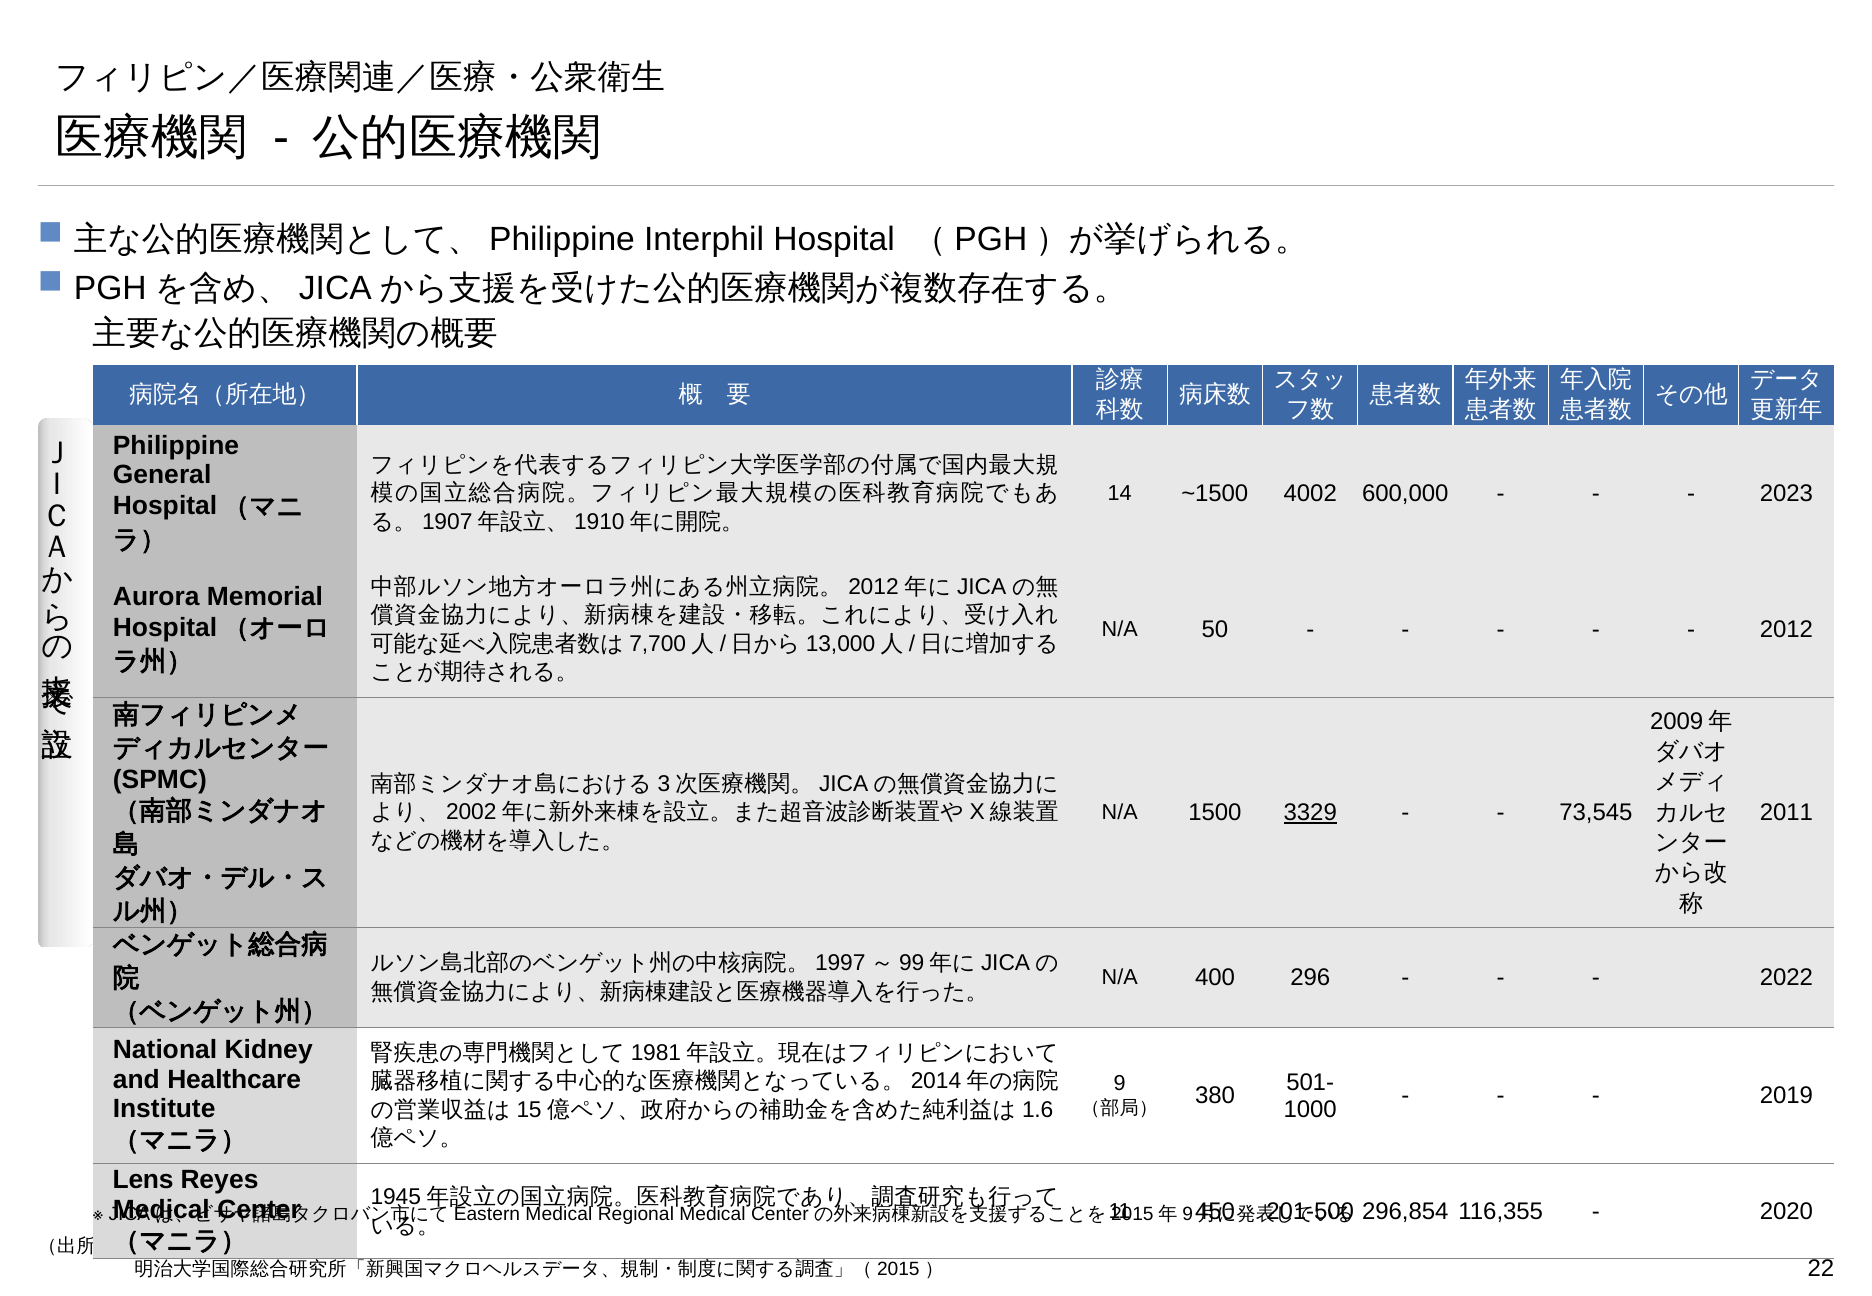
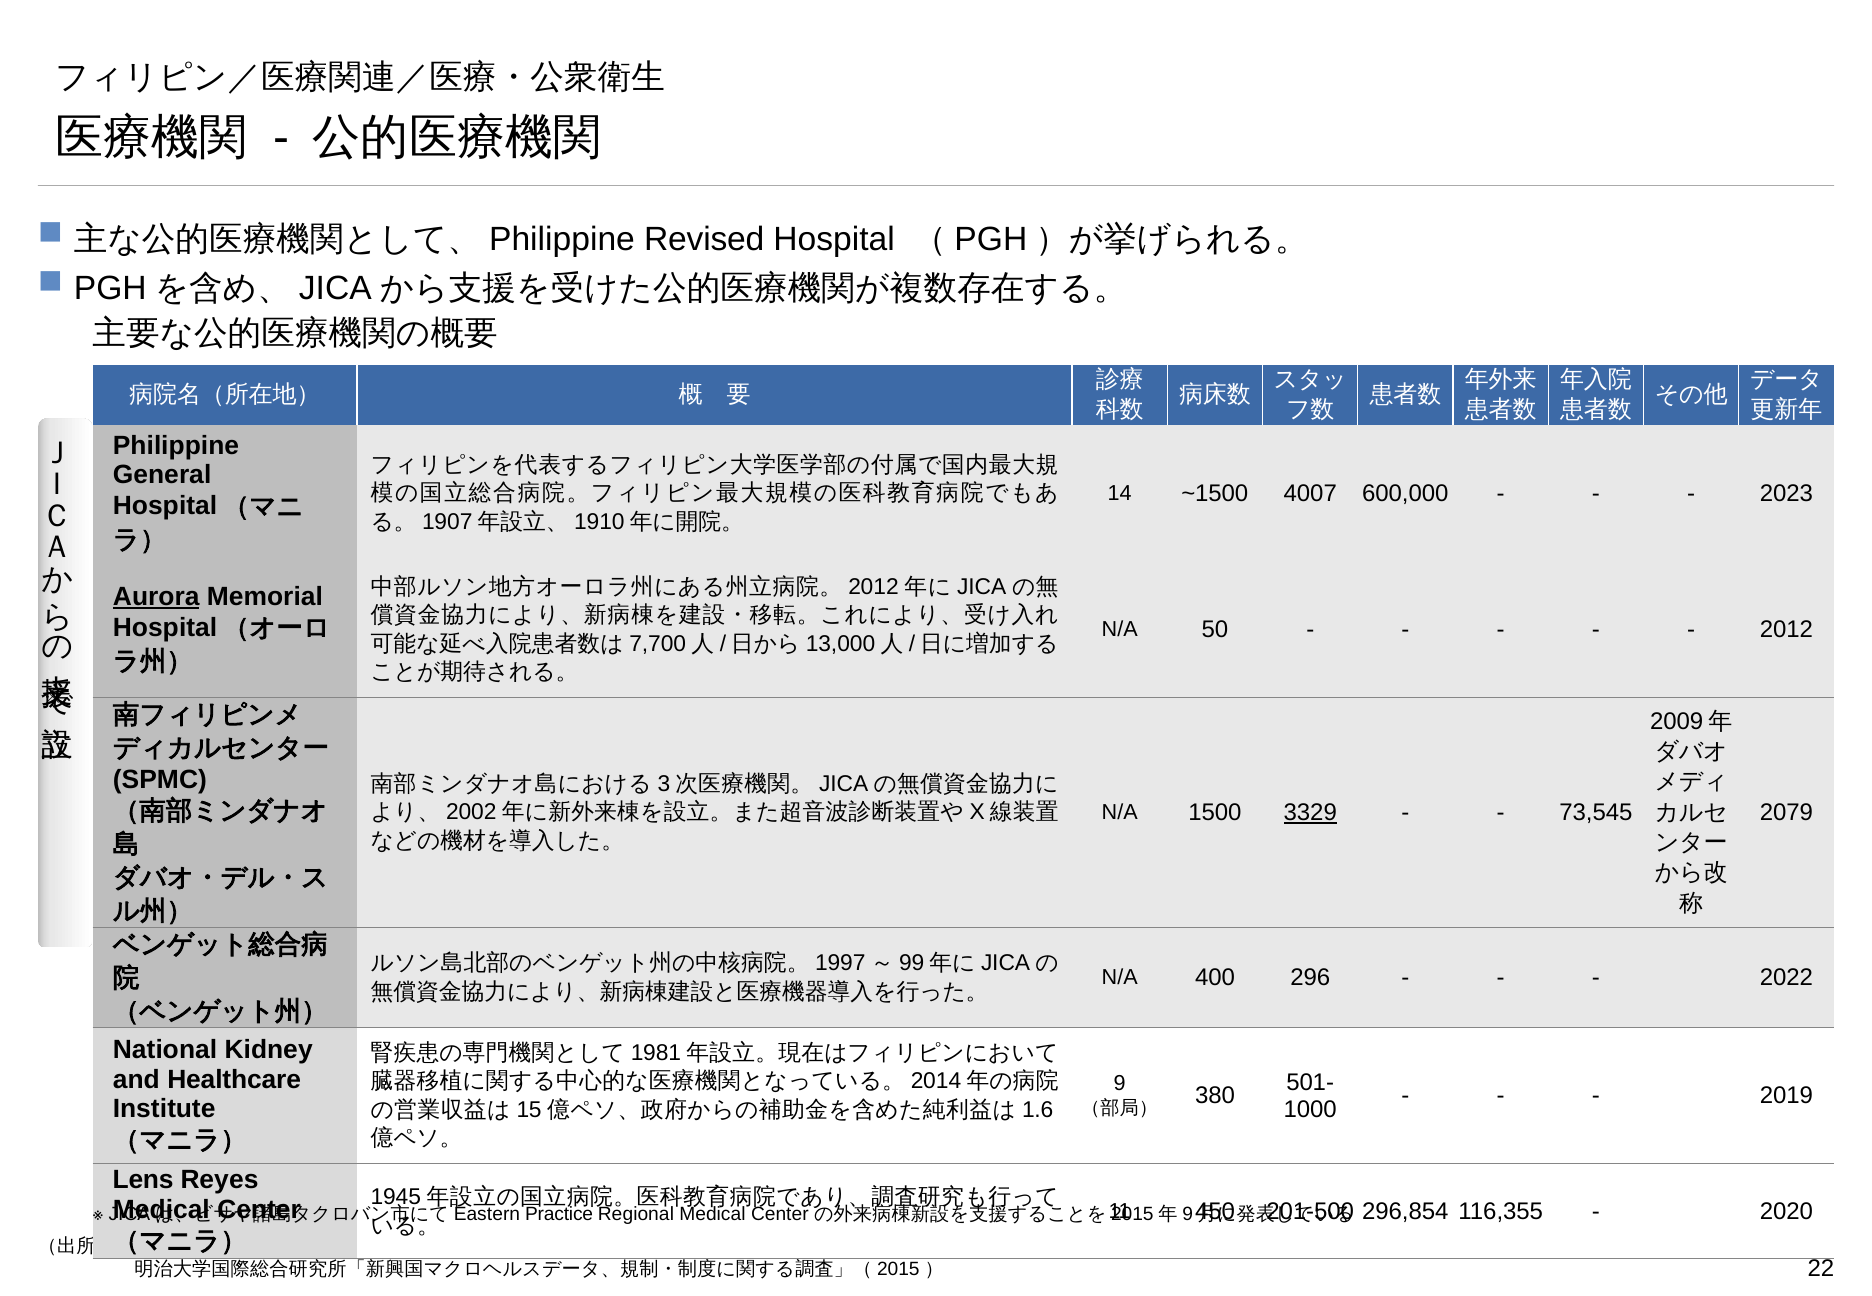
Interphil: Interphil -> Revised
4002: 4002 -> 4007
Aurora underline: none -> present
2011: 2011 -> 2079
Medical at (559, 1214): Medical -> Practice
